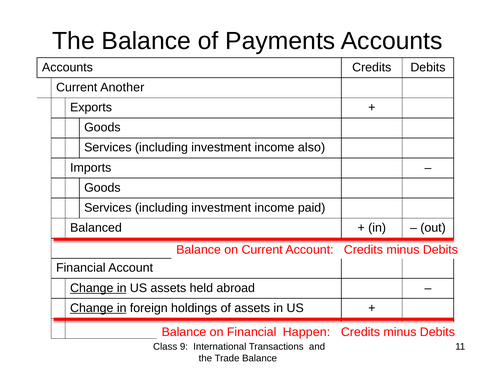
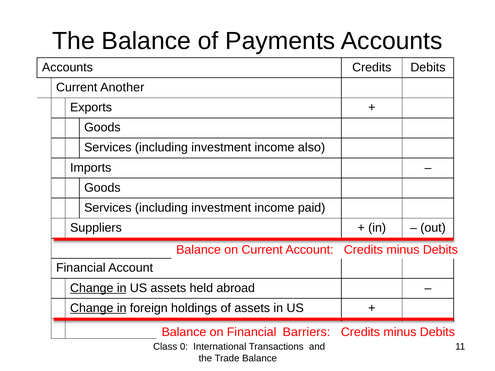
Balanced: Balanced -> Suppliers
Happen: Happen -> Barriers
9: 9 -> 0
